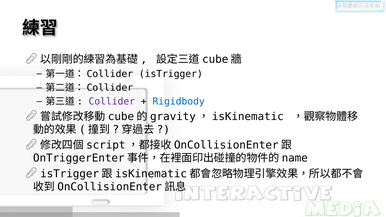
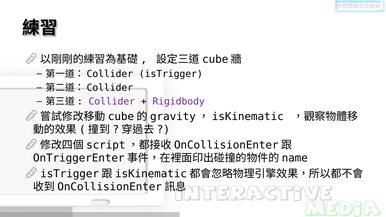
Rigidbody colour: blue -> purple
